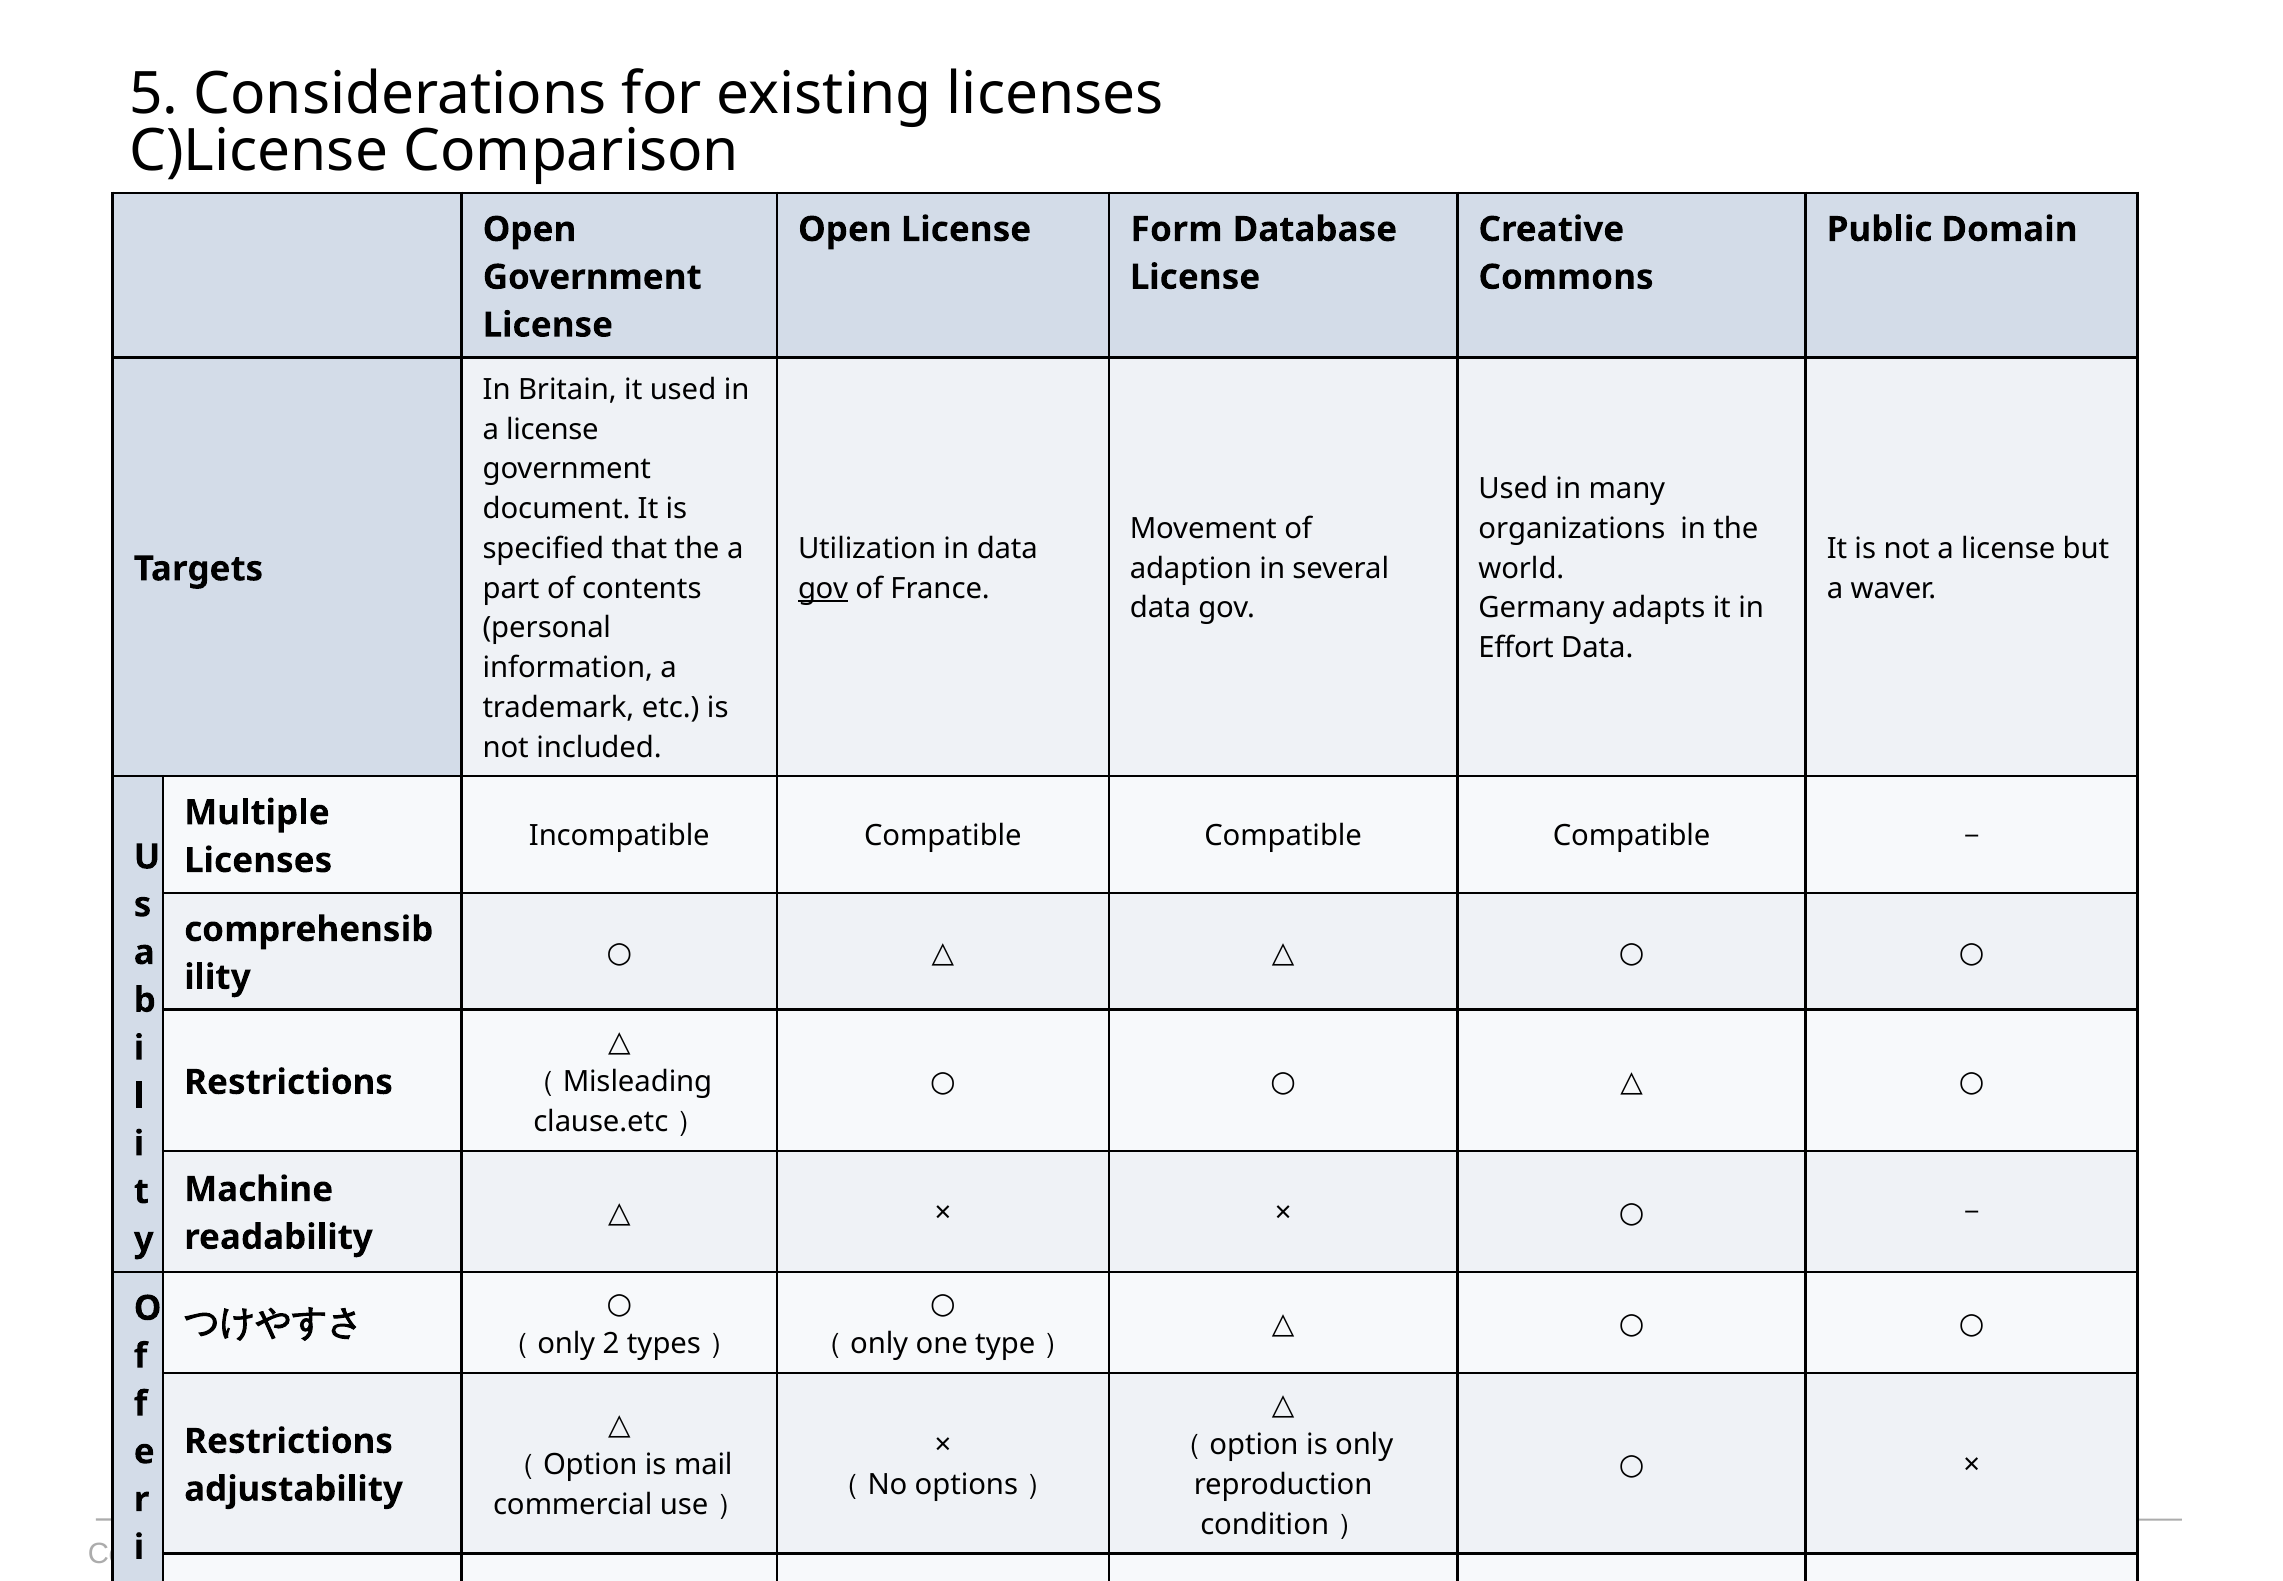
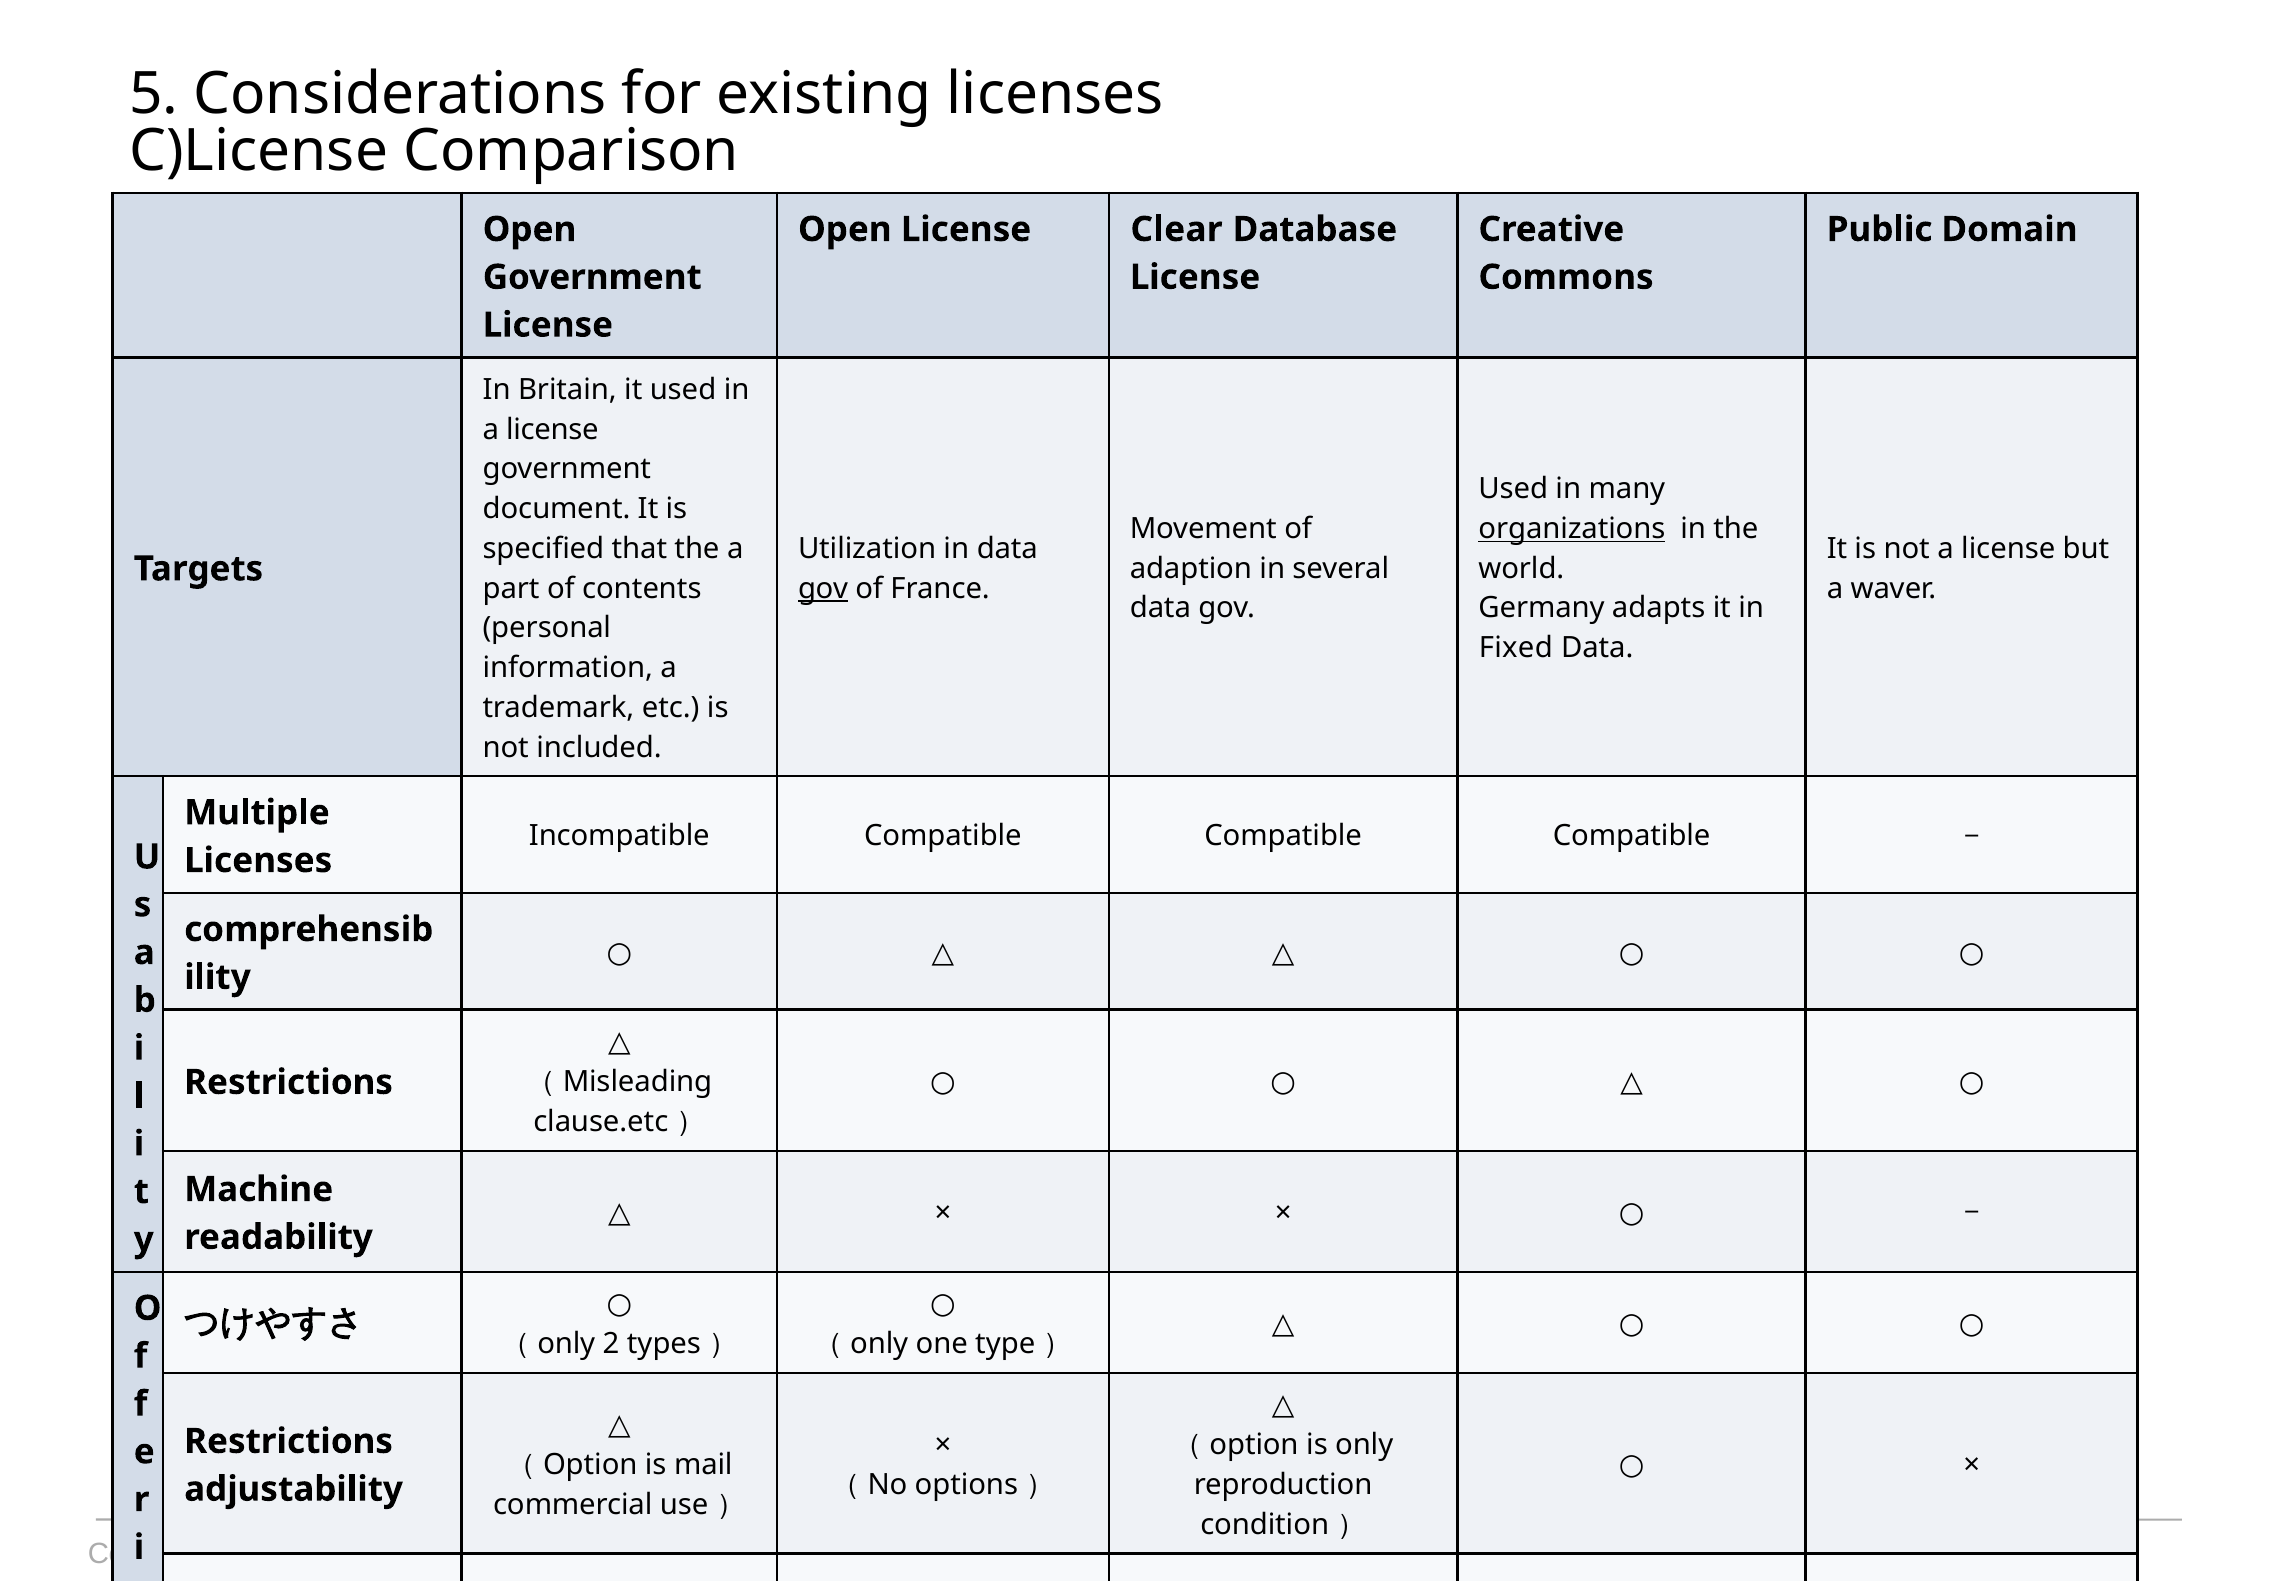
Form: Form -> Clear
organizations underline: none -> present
Effort: Effort -> Fixed
